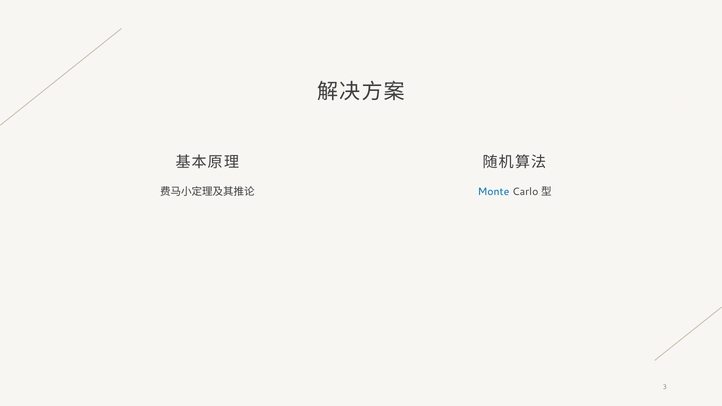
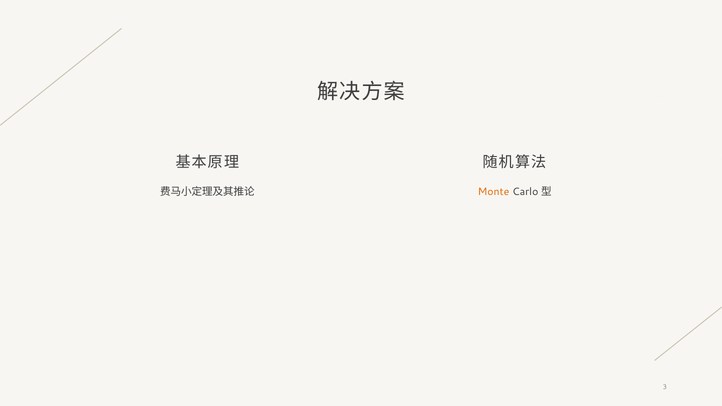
Monte colour: blue -> orange
